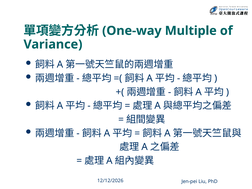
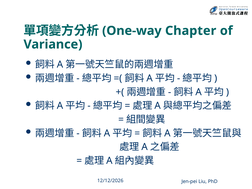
Multiple: Multiple -> Chapter
